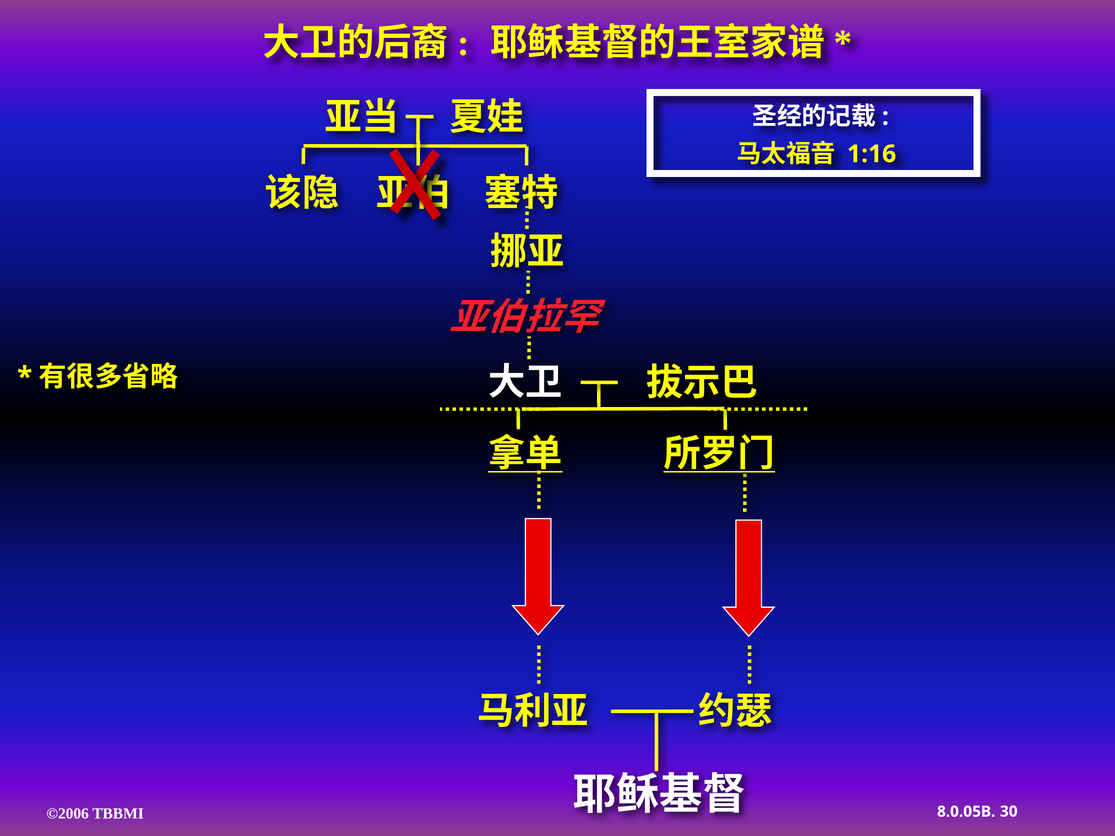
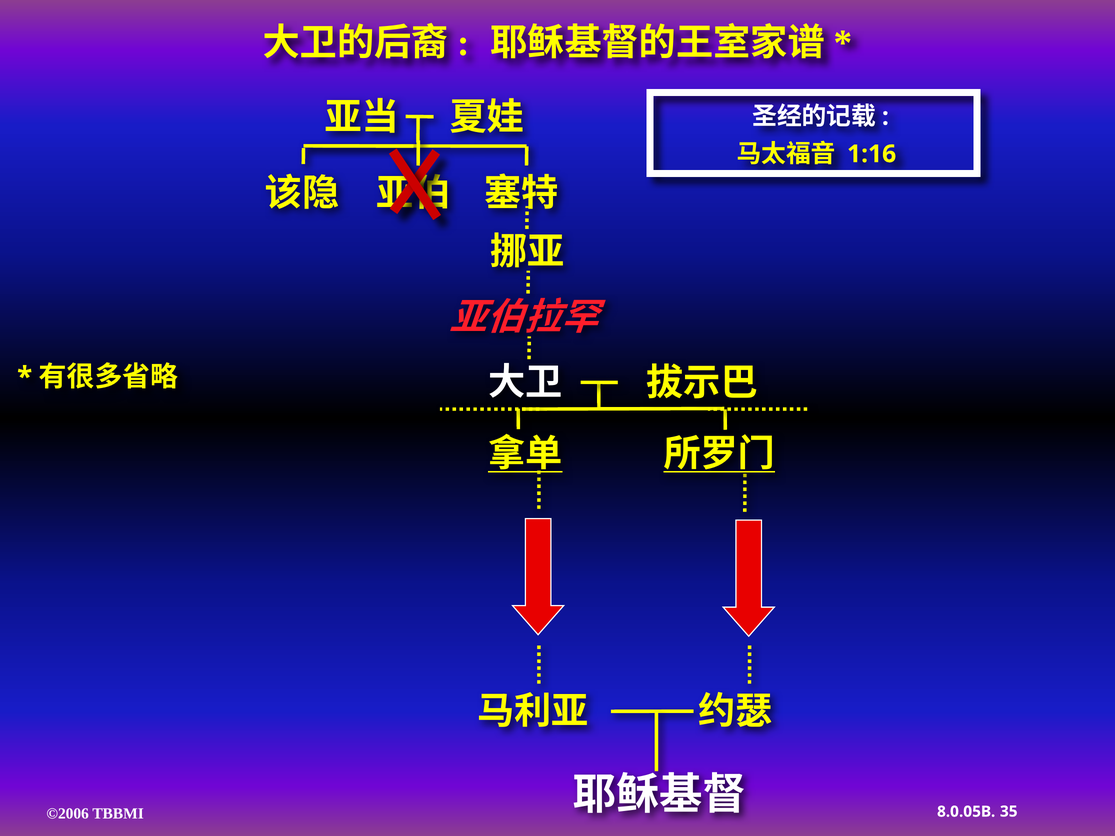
30: 30 -> 35
